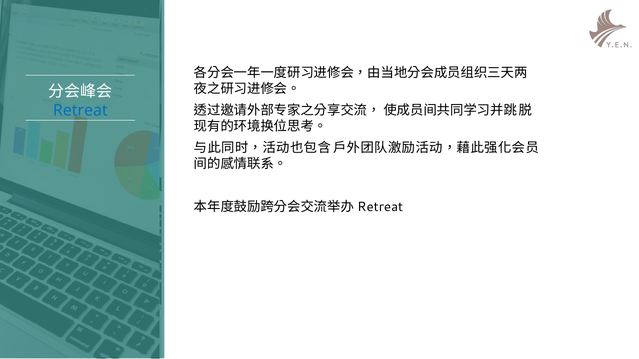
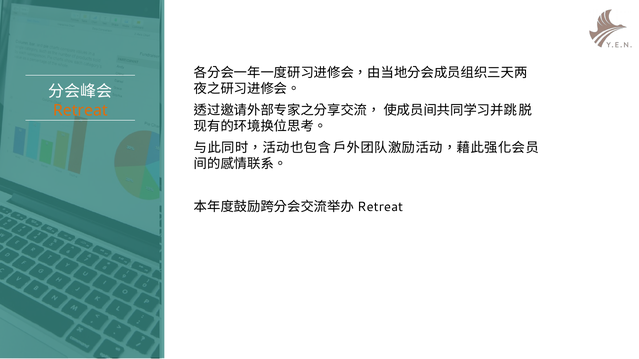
Retreat colour: blue -> orange
